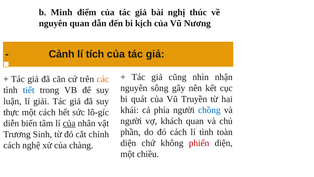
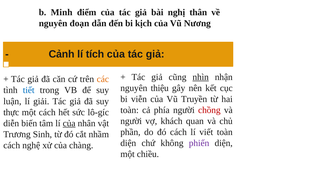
thúc: thúc -> thân
nguyên quan: quan -> đoạn
nhìn underline: none -> present
sông: sông -> thiệu
quát: quát -> viễn
khái at (130, 110): khái -> toàn
chồng colour: blue -> red
lí tình: tình -> viết
chỉnh: chỉnh -> nhầm
phiến colour: red -> purple
